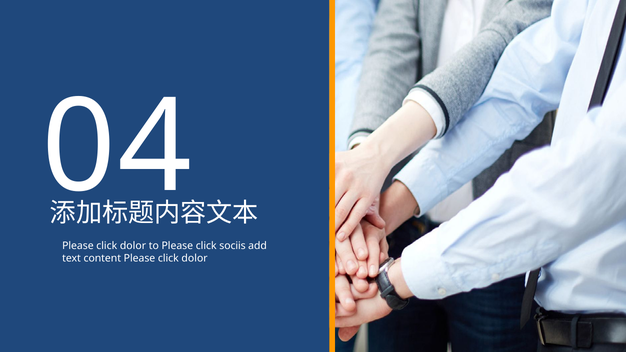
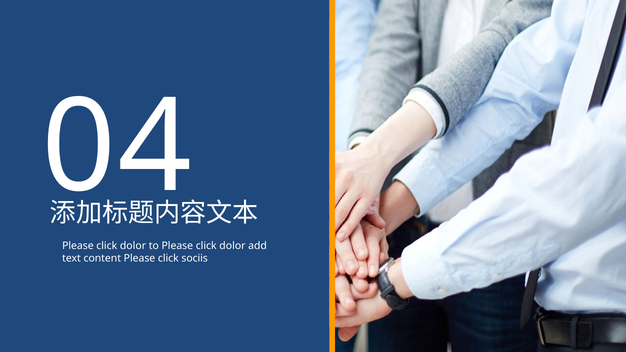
to Please click sociis: sociis -> dolor
content Please click dolor: dolor -> sociis
